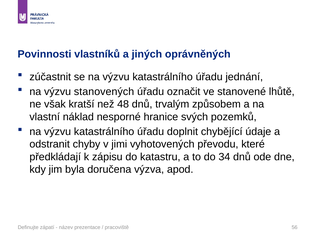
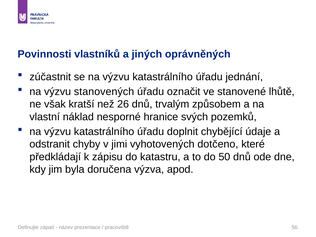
48: 48 -> 26
převodu: převodu -> dotčeno
34: 34 -> 50
